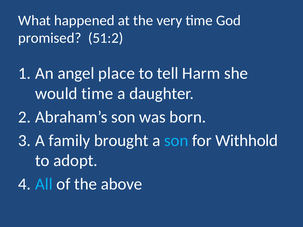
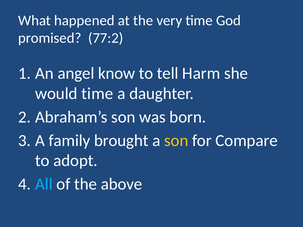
51:2: 51:2 -> 77:2
place: place -> know
son at (176, 141) colour: light blue -> yellow
Withhold: Withhold -> Compare
